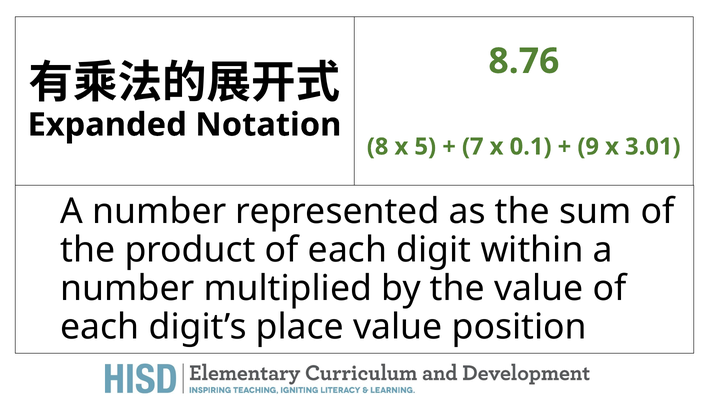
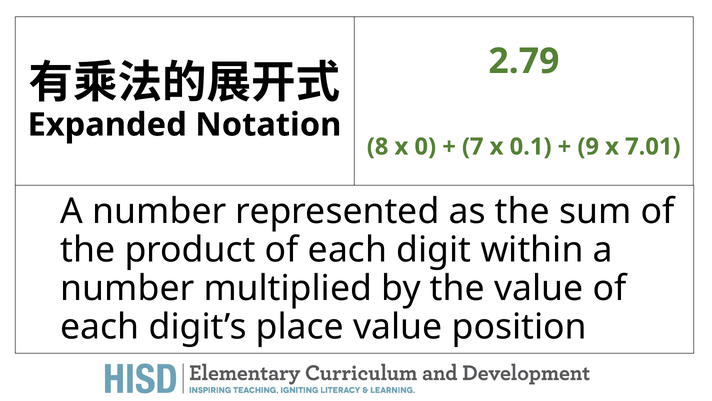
8.76: 8.76 -> 2.79
5: 5 -> 0
3.01: 3.01 -> 7.01
